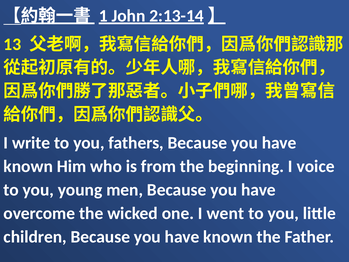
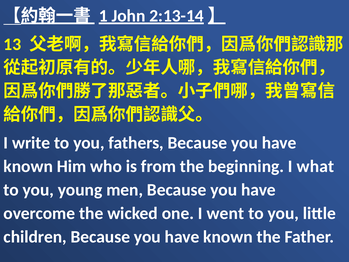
voice: voice -> what
